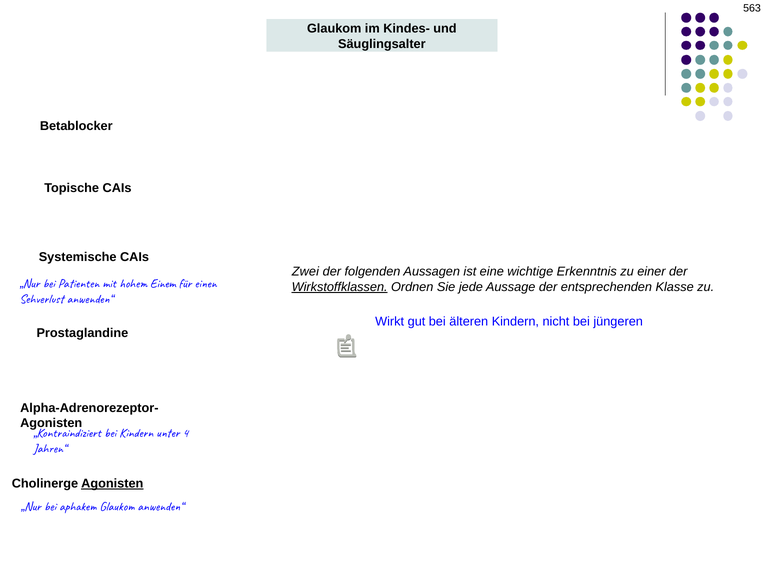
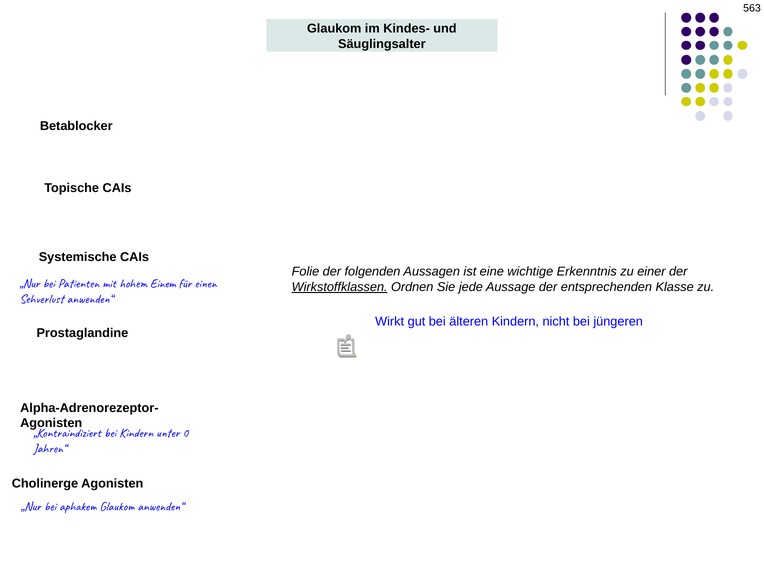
Zwei: Zwei -> Folie
4: 4 -> 0
Agonisten at (112, 484) underline: present -> none
